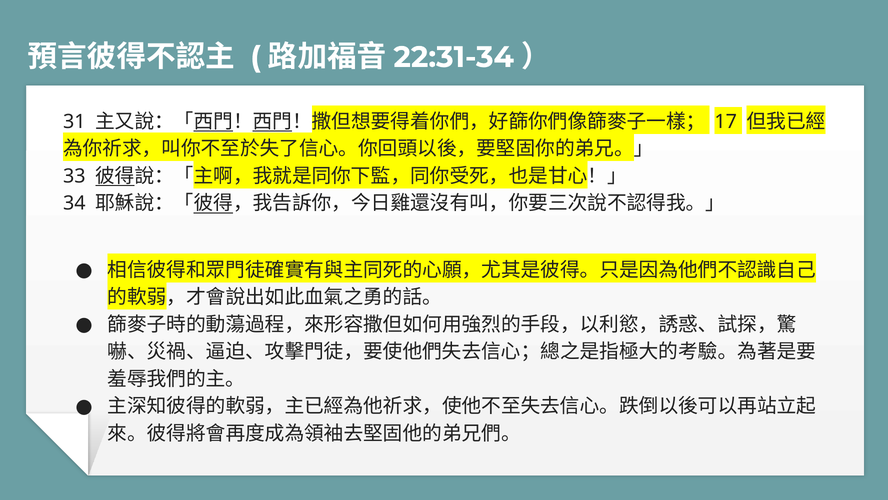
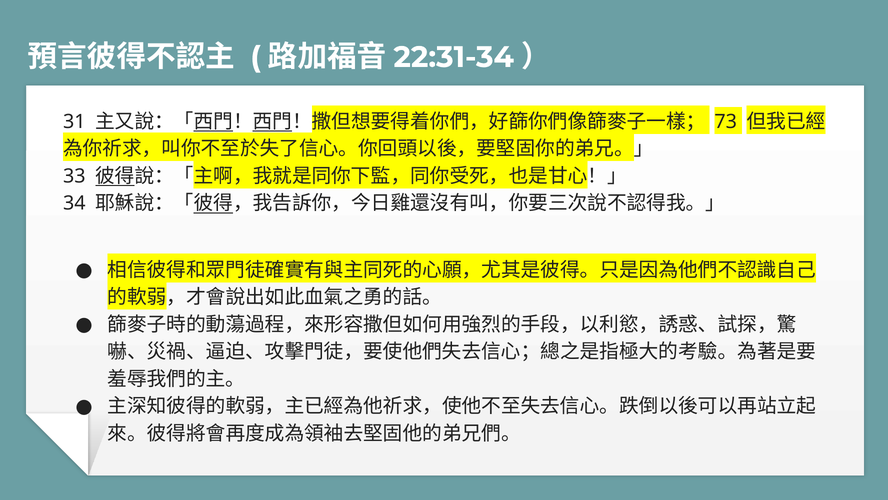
17: 17 -> 73
